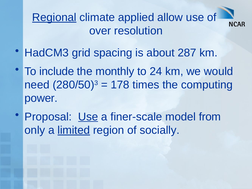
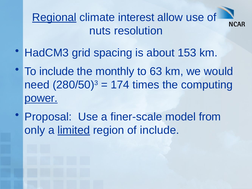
applied: applied -> interest
over: over -> nuts
287: 287 -> 153
24: 24 -> 63
178: 178 -> 174
power underline: none -> present
Use at (88, 117) underline: present -> none
of socially: socially -> include
